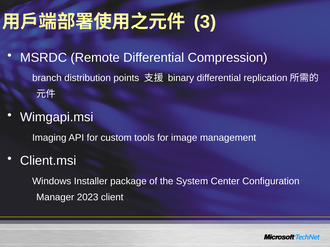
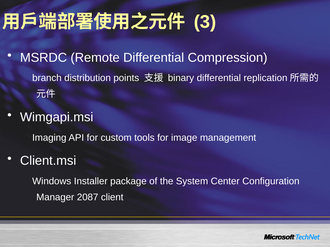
2023: 2023 -> 2087
